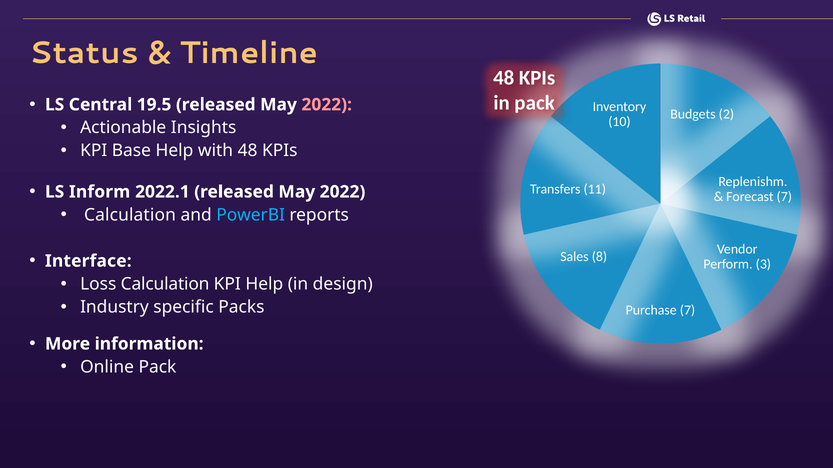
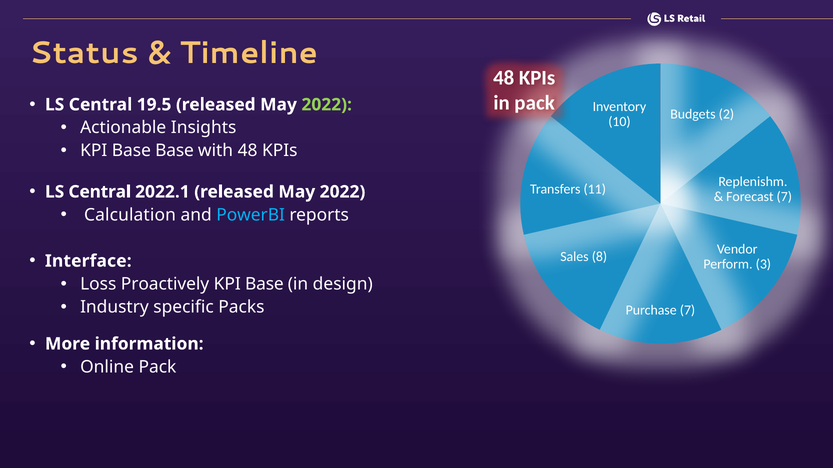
2022 at (327, 105) colour: pink -> light green
Base Help: Help -> Base
Inform at (100, 192): Inform -> Central
Loss Calculation: Calculation -> Proactively
Help at (264, 284): Help -> Base
